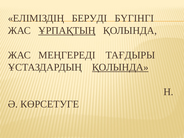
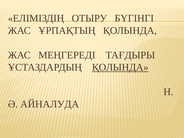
БЕРУДІ: БЕРУДІ -> ОТЫРУ
ҰРПАҚТЫҢ underline: present -> none
КӨРСЕТУГЕ: КӨРСЕТУГЕ -> АЙНАЛУДА
